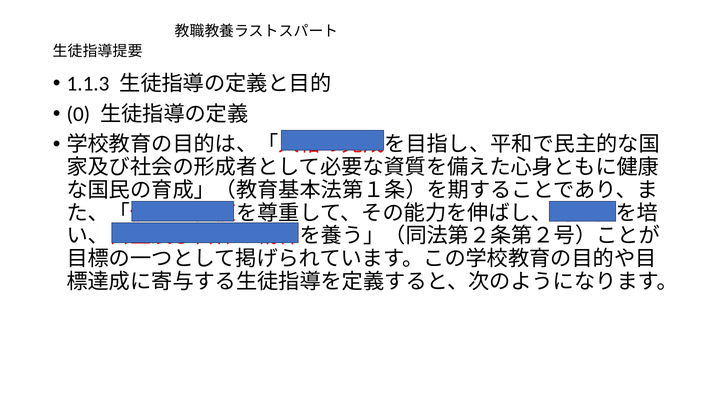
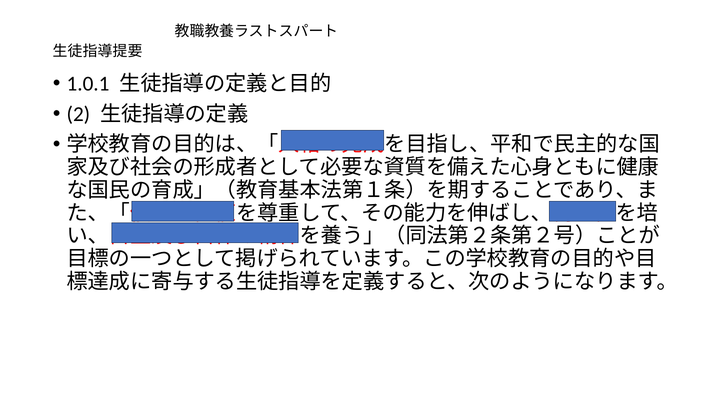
1.1.3: 1.1.3 -> 1.0.1
0: 0 -> 2
